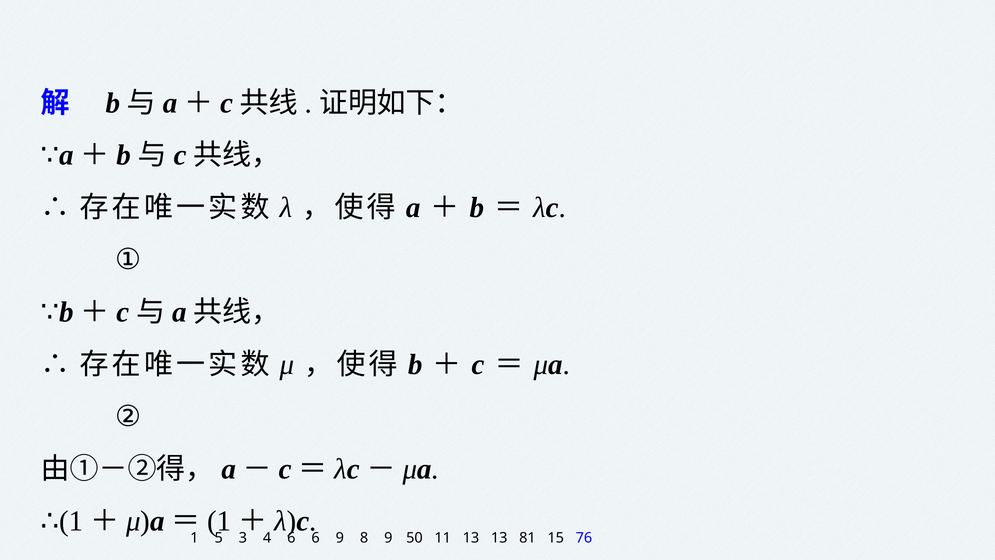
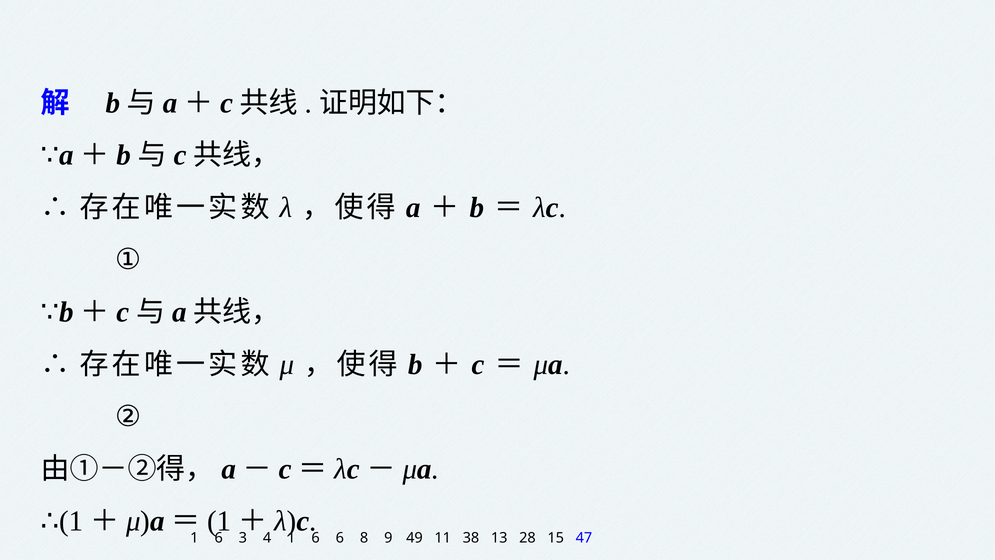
5 at (219, 538): 5 -> 6
4 6: 6 -> 1
6 9: 9 -> 6
50: 50 -> 49
11 13: 13 -> 38
81: 81 -> 28
76: 76 -> 47
